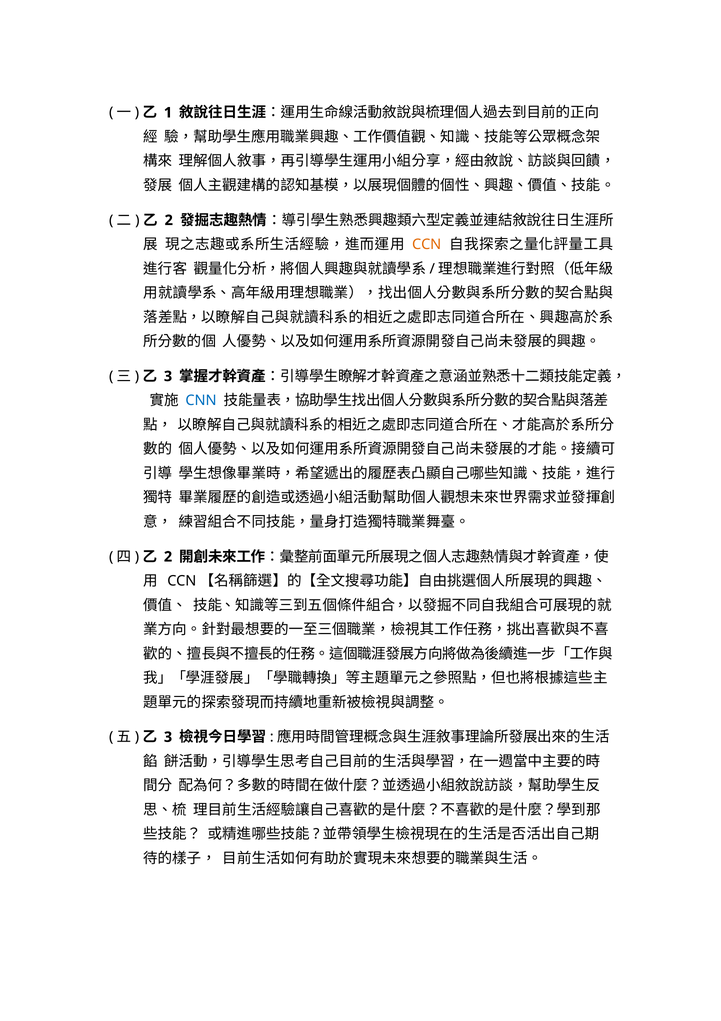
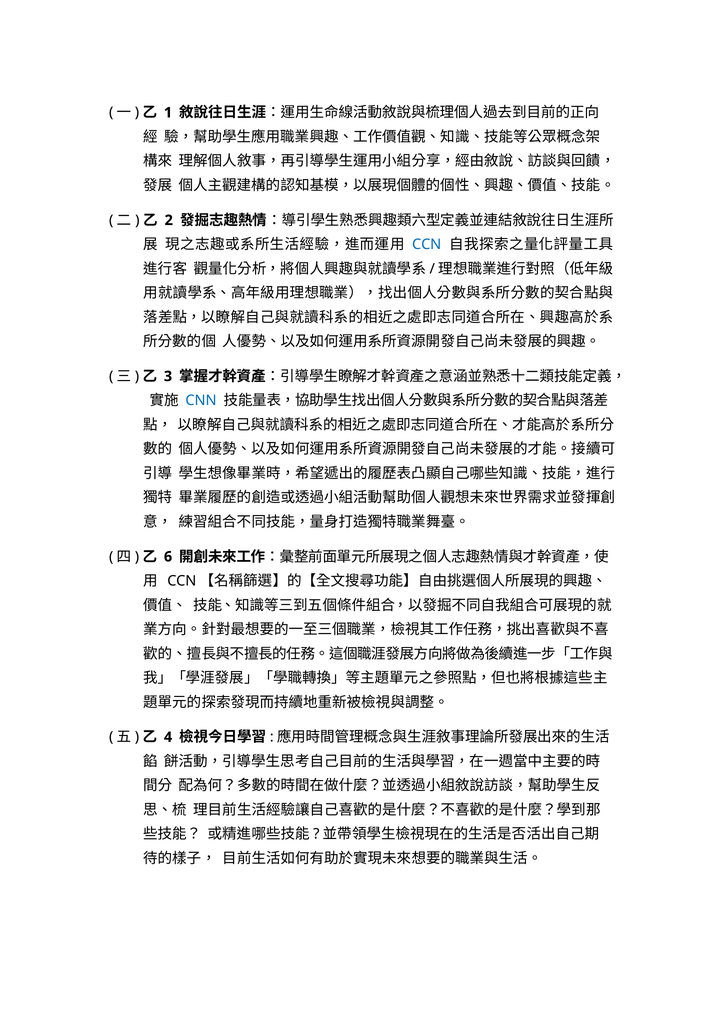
CCN colour: orange -> blue
2 at (168, 557): 2 -> 6
3 at (168, 737): 3 -> 4
